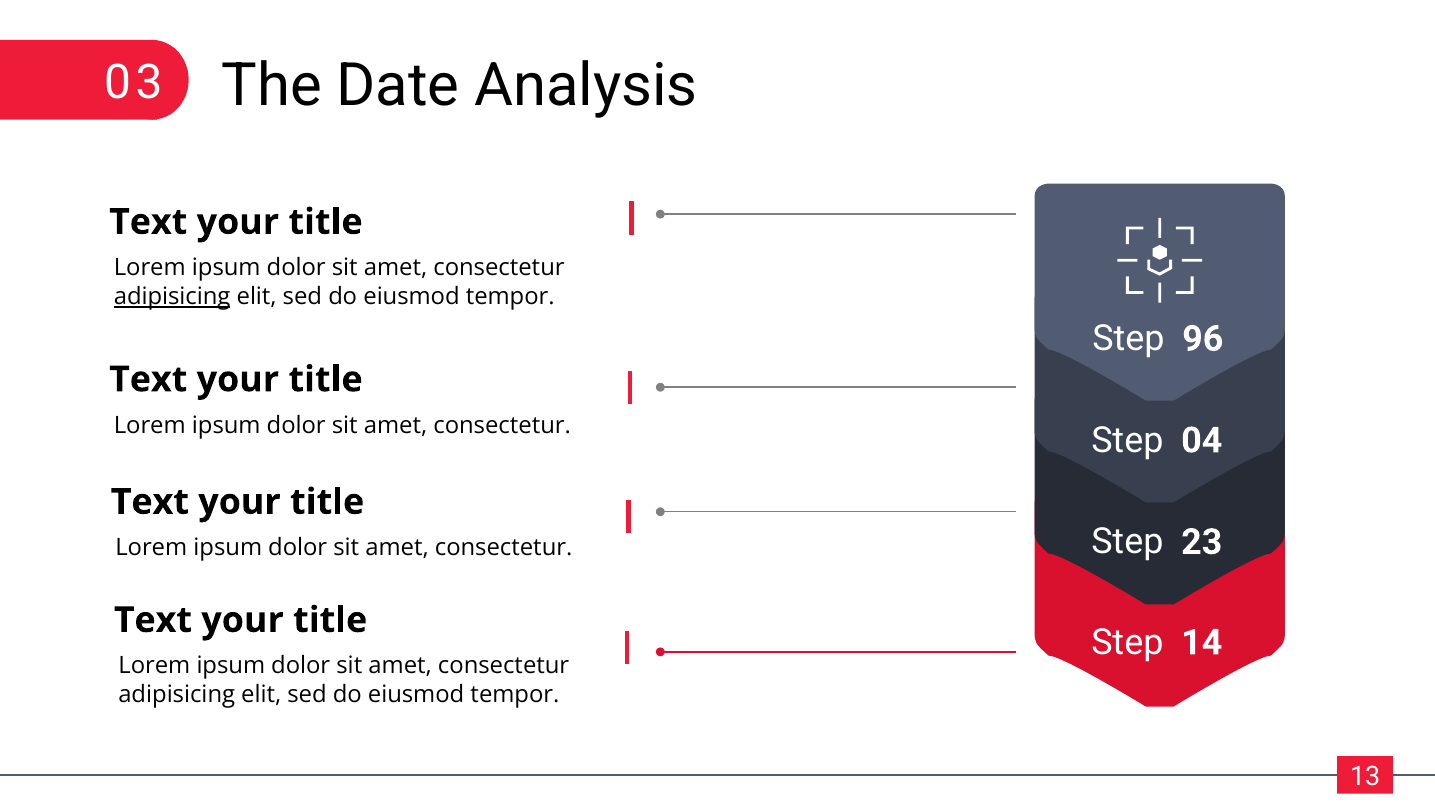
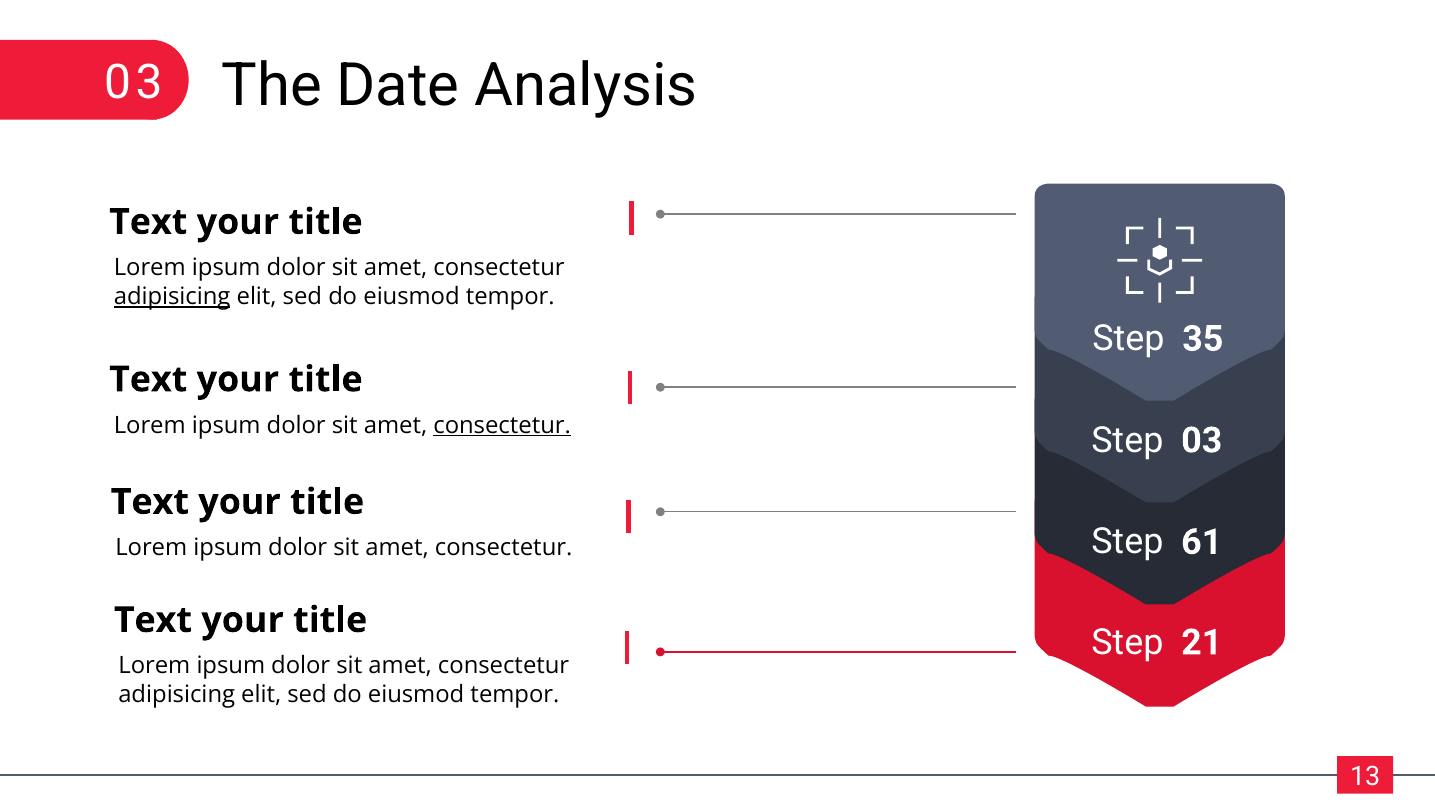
96: 96 -> 35
consectetur at (502, 425) underline: none -> present
Step 04: 04 -> 03
23: 23 -> 61
14: 14 -> 21
